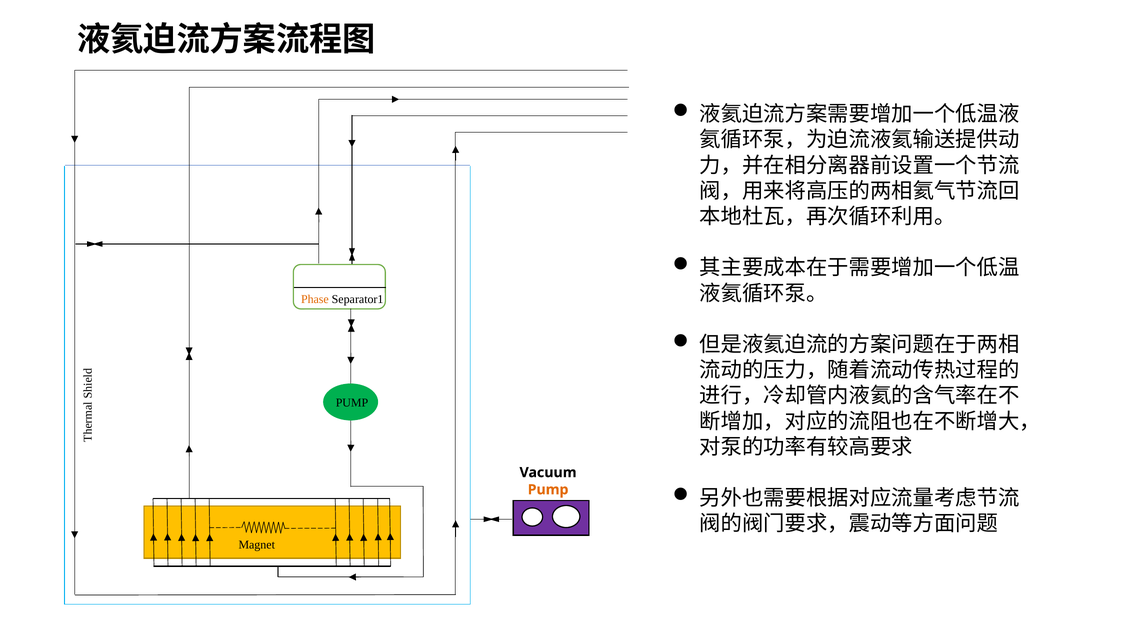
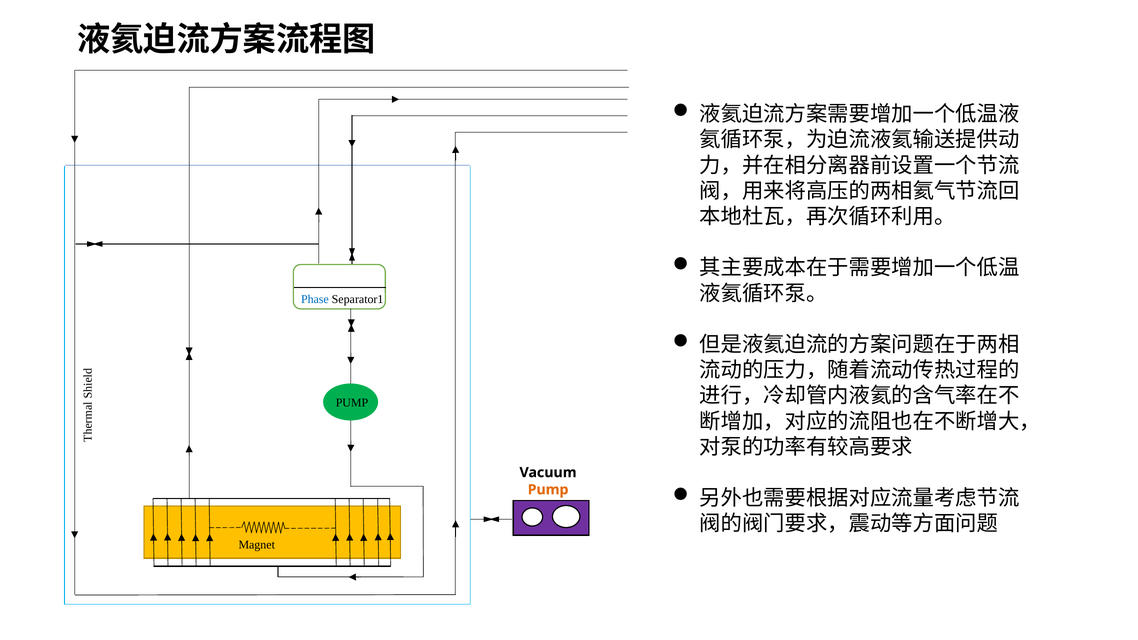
Phase colour: orange -> blue
